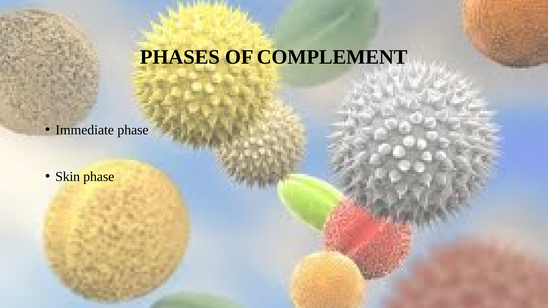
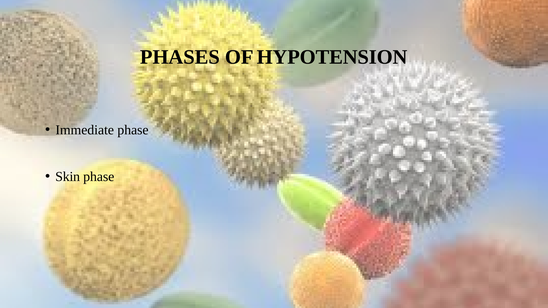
COMPLEMENT: COMPLEMENT -> HYPOTENSION
